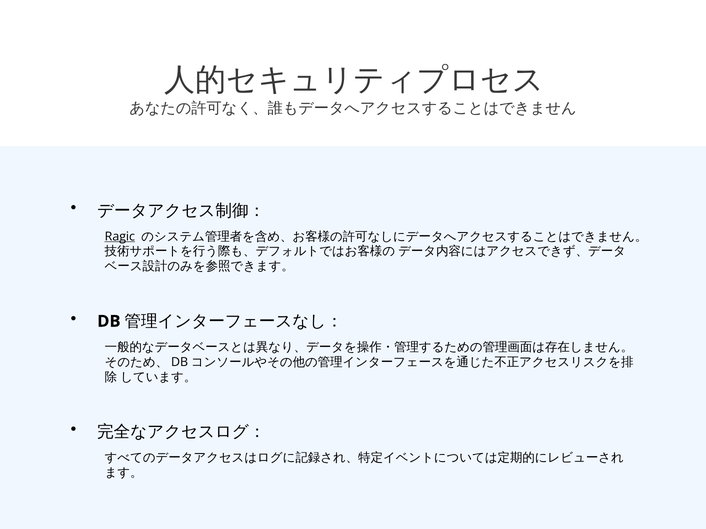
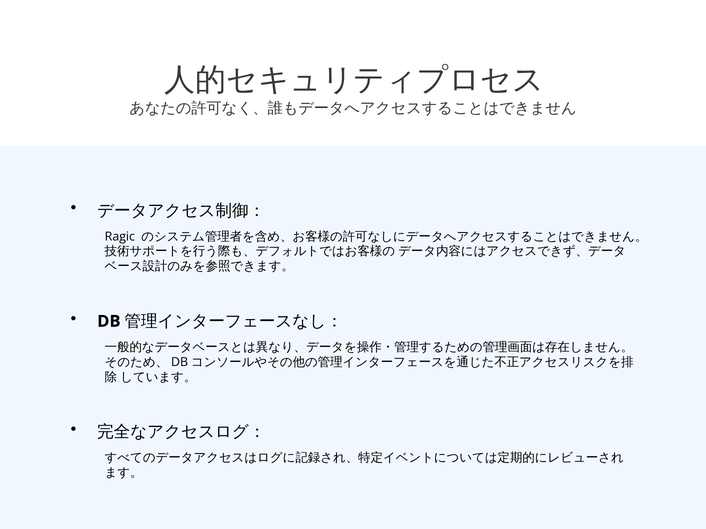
Ragic underline: present -> none
